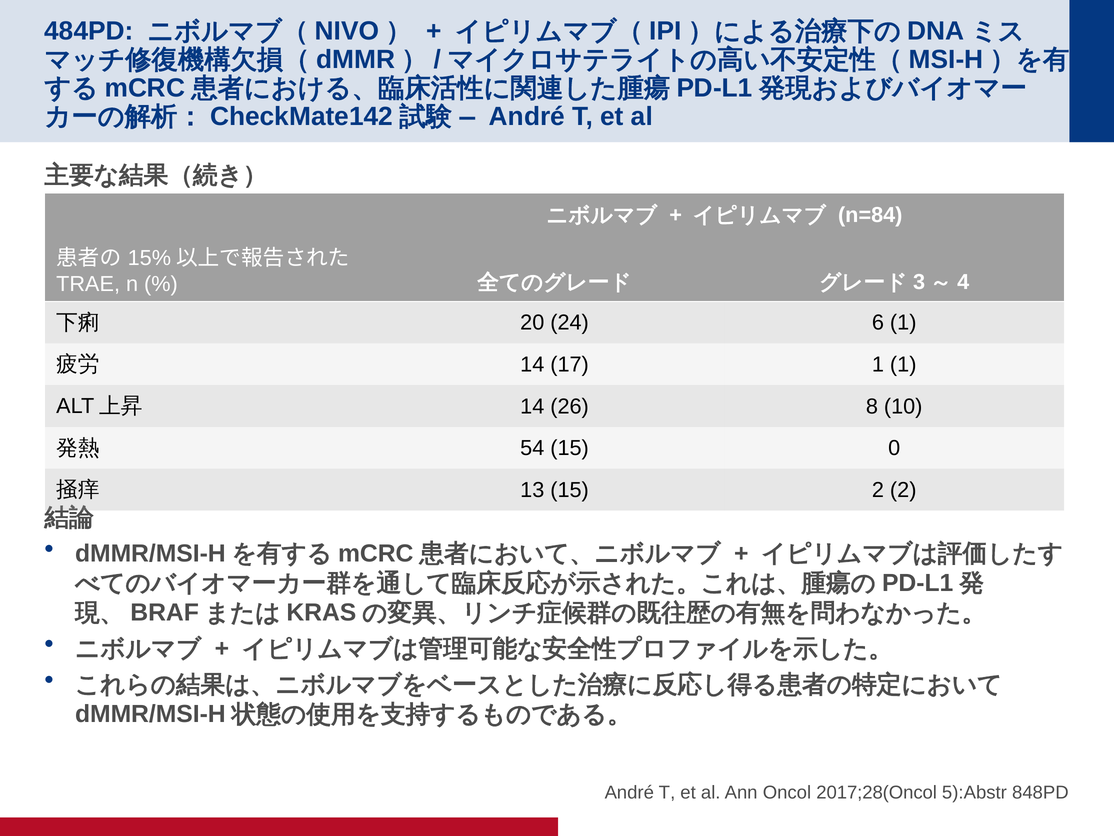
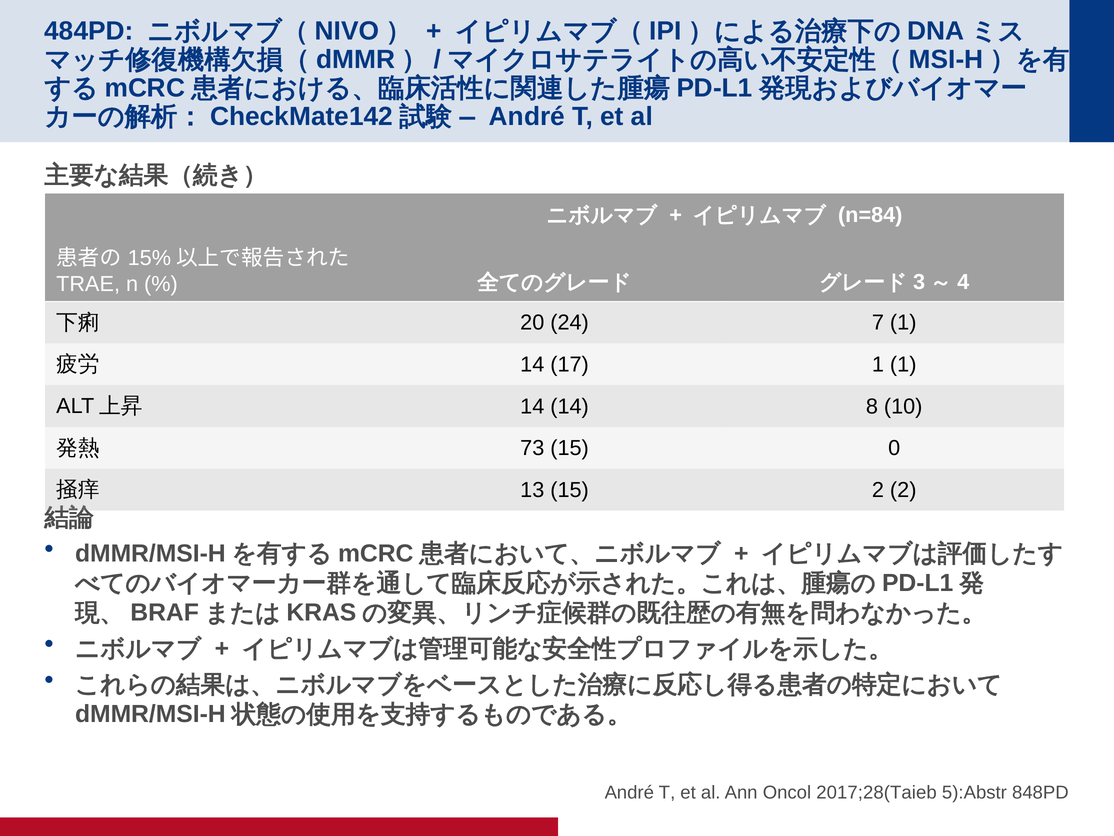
6: 6 -> 7
14 26: 26 -> 14
54: 54 -> 73
2017;28(Oncol: 2017;28(Oncol -> 2017;28(Taieb
